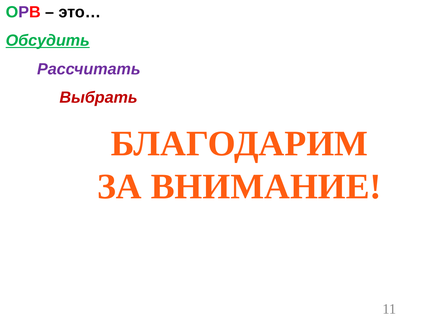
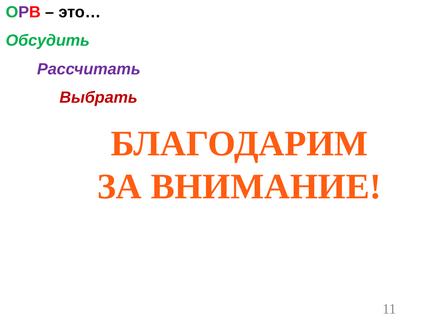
Обсудить underline: present -> none
